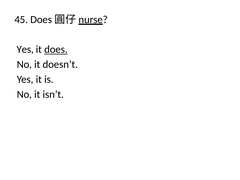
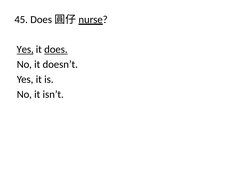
Yes at (25, 49) underline: none -> present
